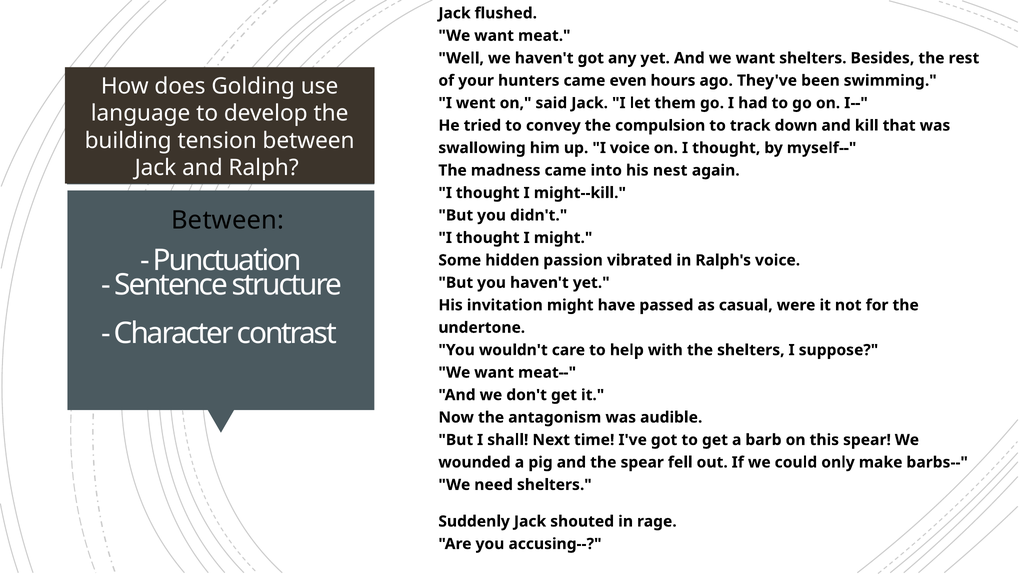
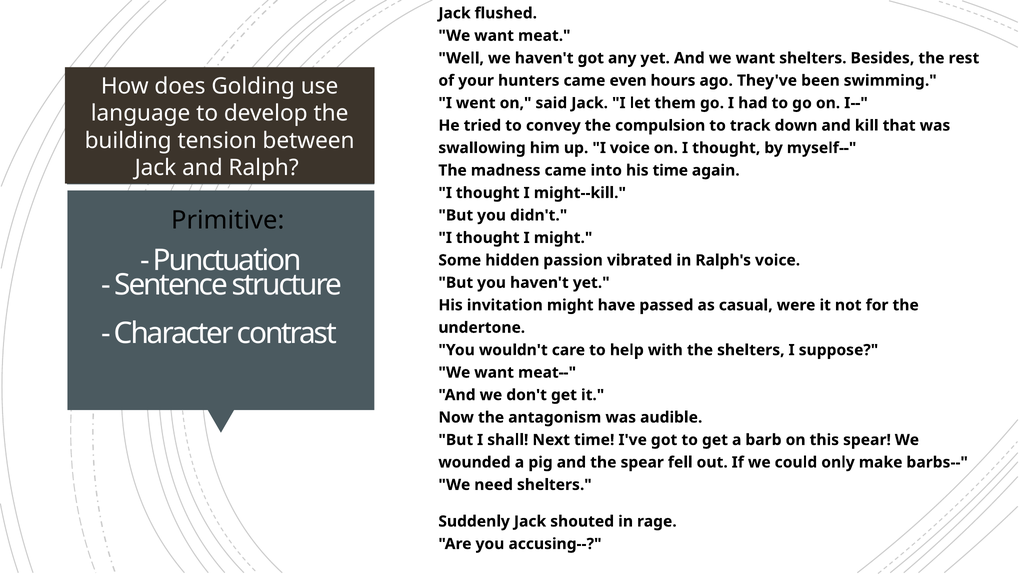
his nest: nest -> time
Between at (228, 220): Between -> Primitive
